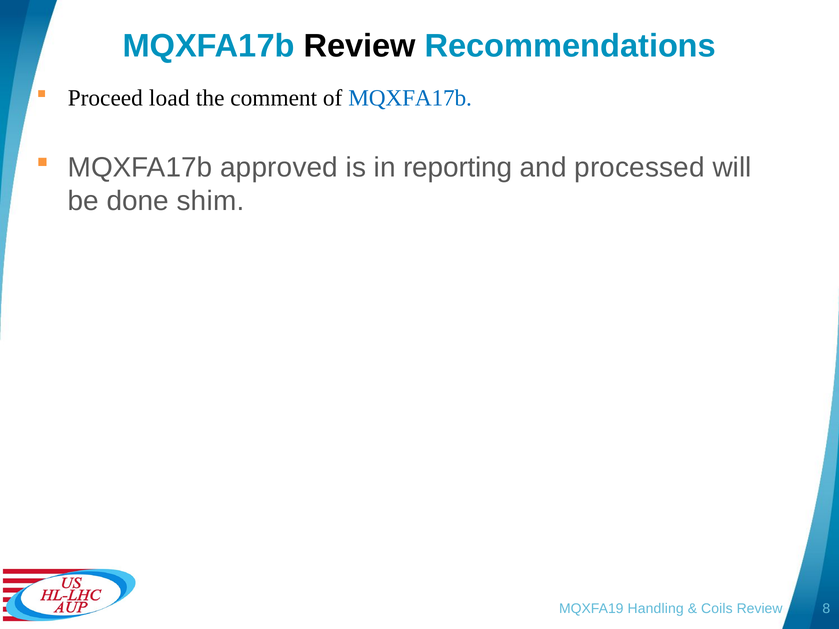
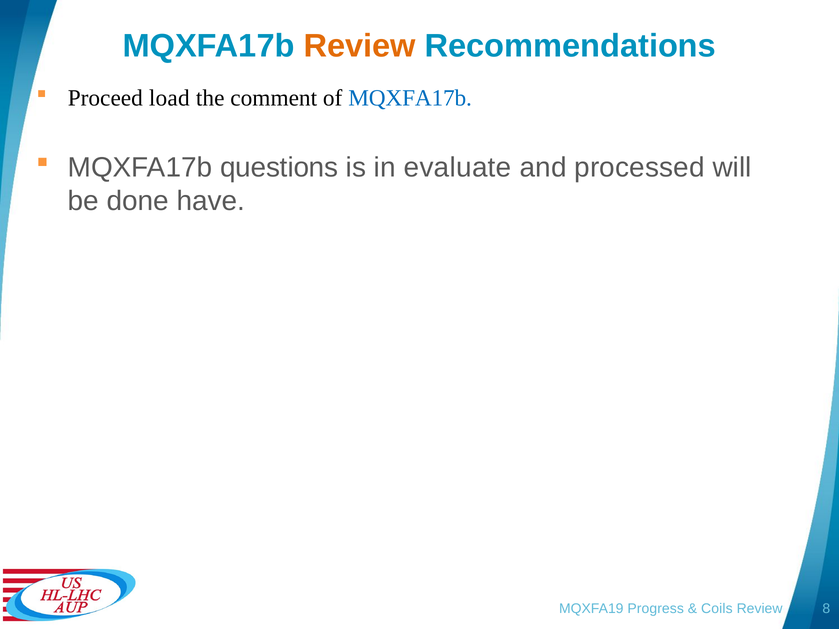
Review at (360, 46) colour: black -> orange
approved: approved -> questions
reporting: reporting -> evaluate
shim: shim -> have
Handling: Handling -> Progress
